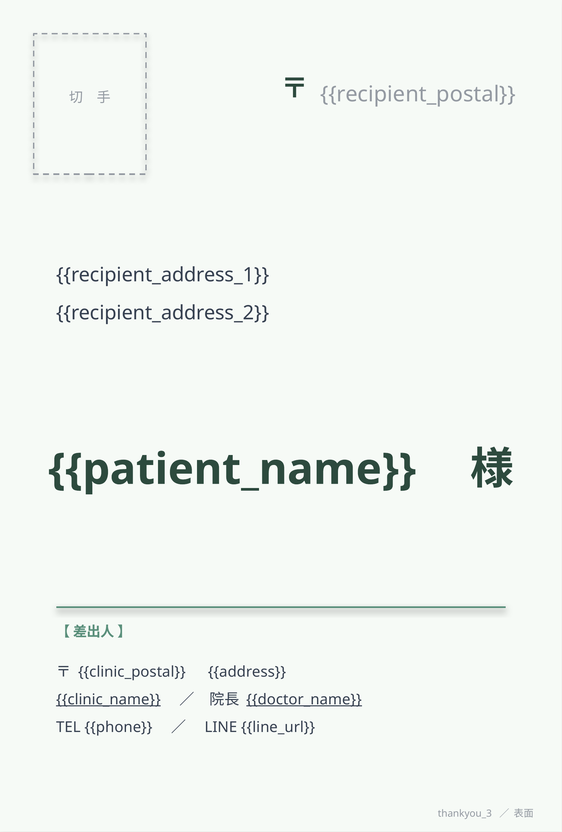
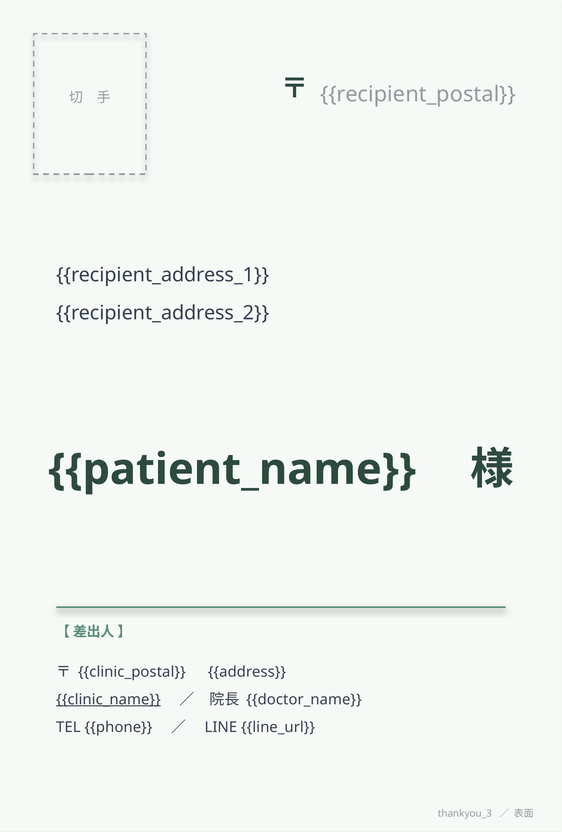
doctor_name underline: present -> none
